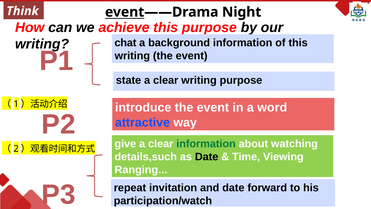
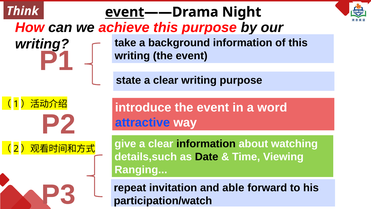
chat: chat -> take
information at (206, 144) colour: green -> black
and date: date -> able
